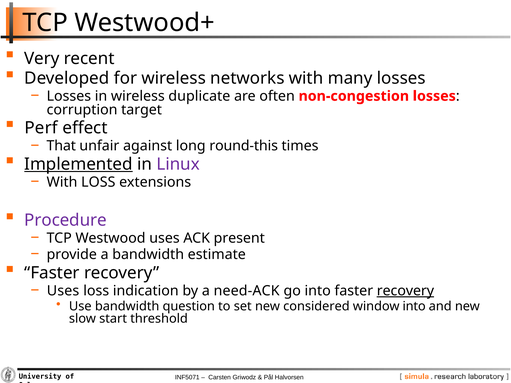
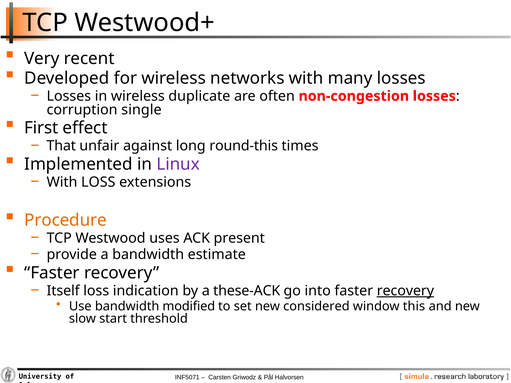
target: target -> single
Perf: Perf -> First
Implemented underline: present -> none
Procedure colour: purple -> orange
Uses at (63, 291): Uses -> Itself
need-ACK: need-ACK -> these-ACK
question: question -> modified
window into: into -> this
